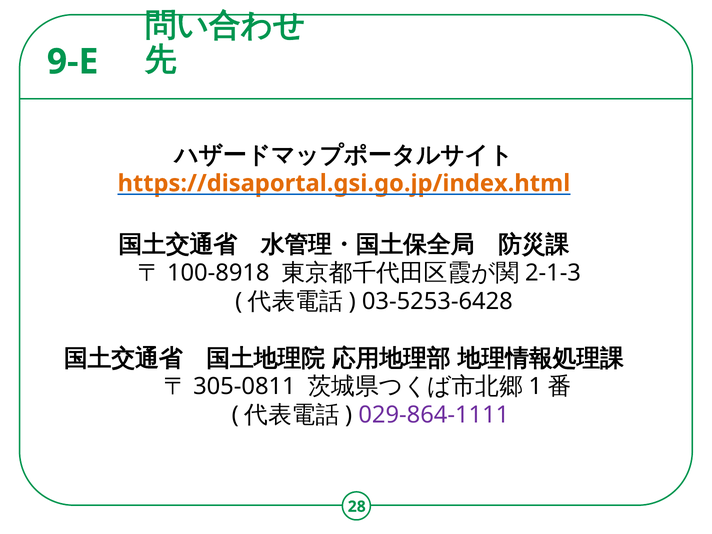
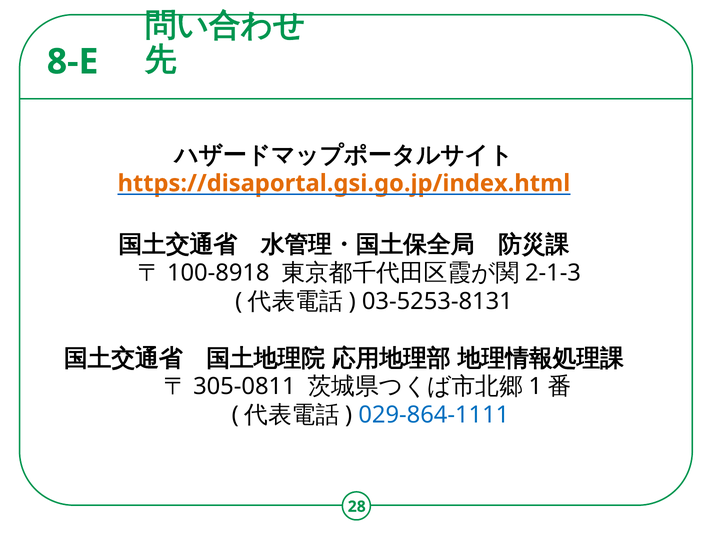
9-E: 9-E -> 8-E
03-5253-6428: 03-5253-6428 -> 03-5253-8131
029-864-1111 colour: purple -> blue
